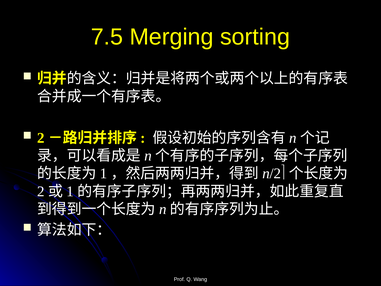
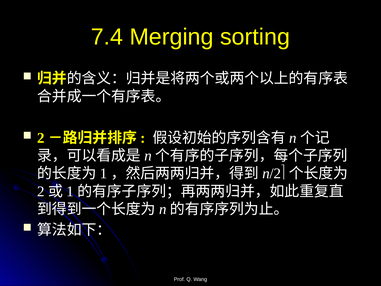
7.5: 7.5 -> 7.4
